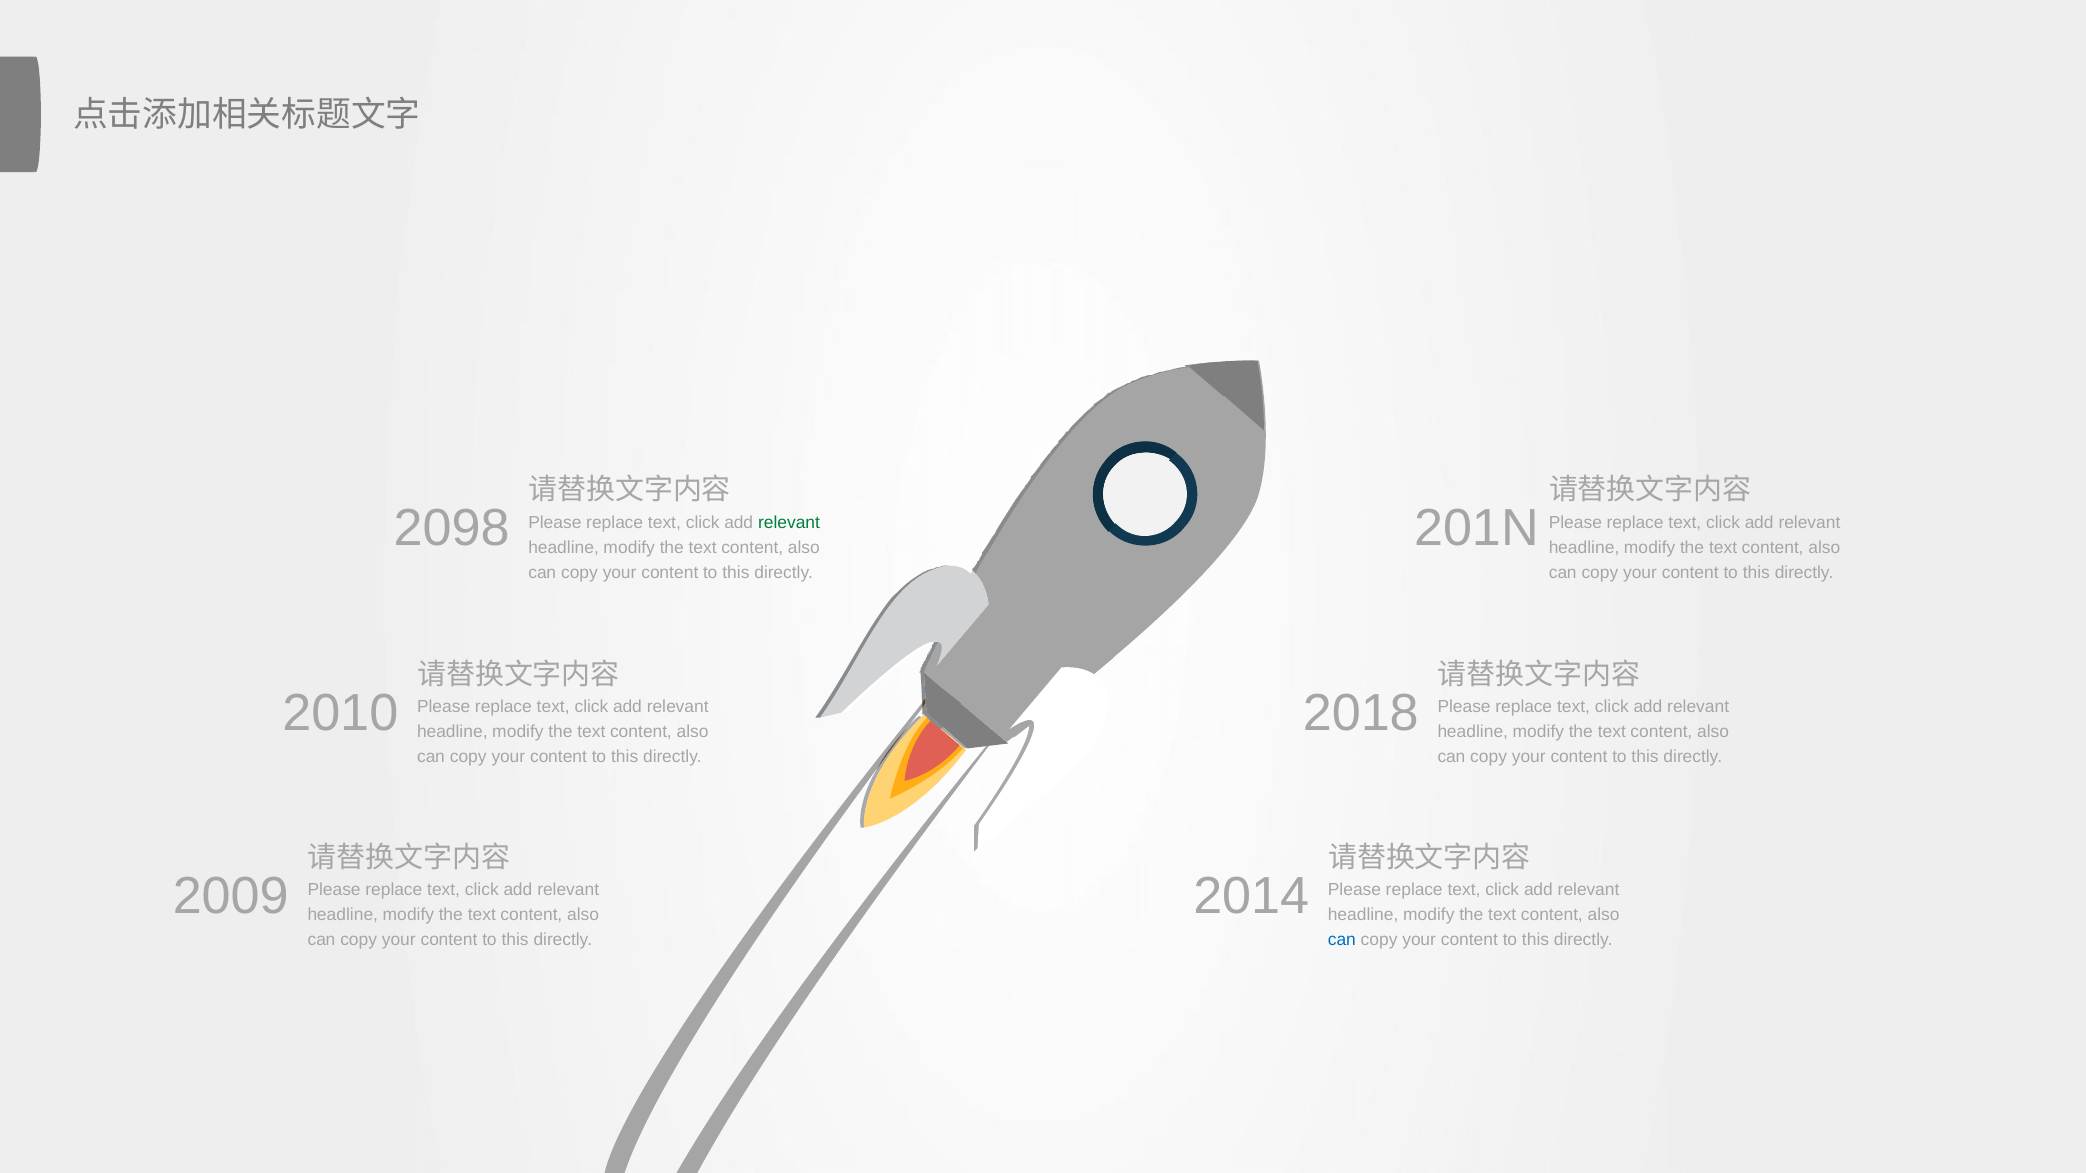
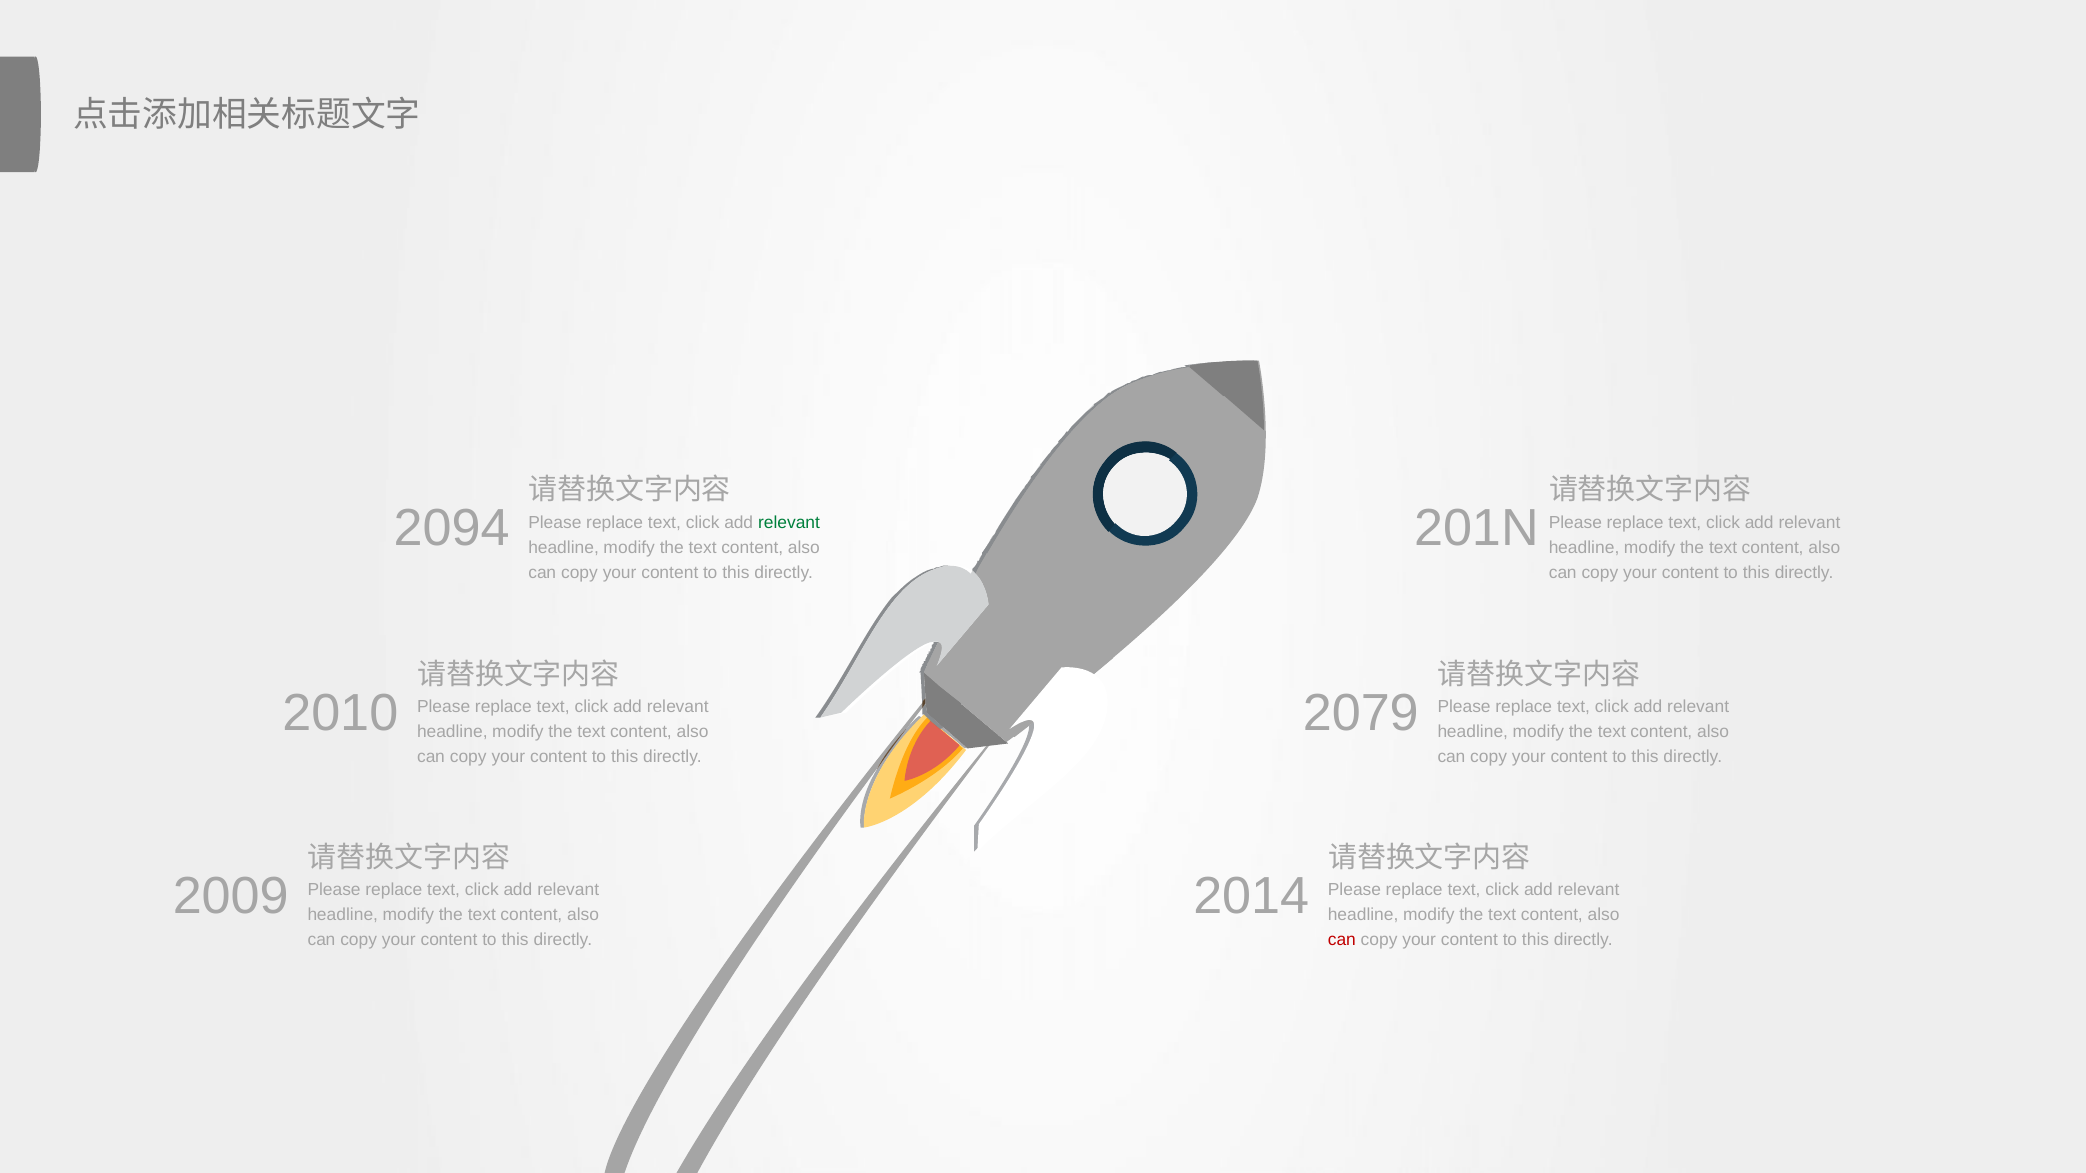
2098: 2098 -> 2094
2018: 2018 -> 2079
can at (1342, 940) colour: blue -> red
